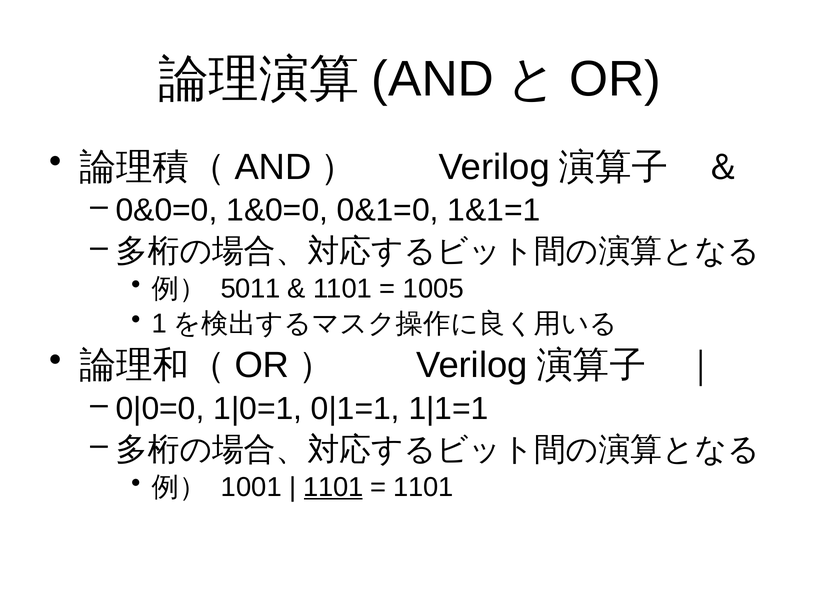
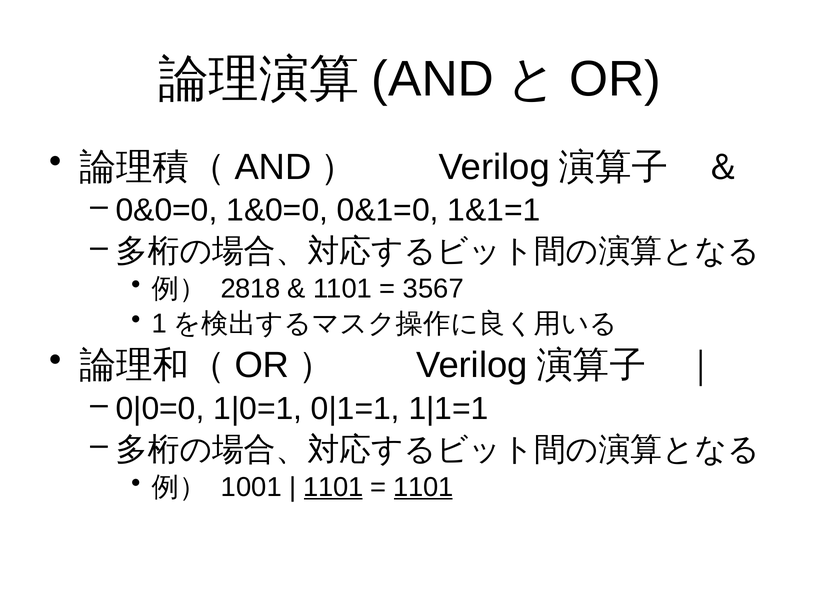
5011: 5011 -> 2818
1005: 1005 -> 3567
1101 at (423, 487) underline: none -> present
